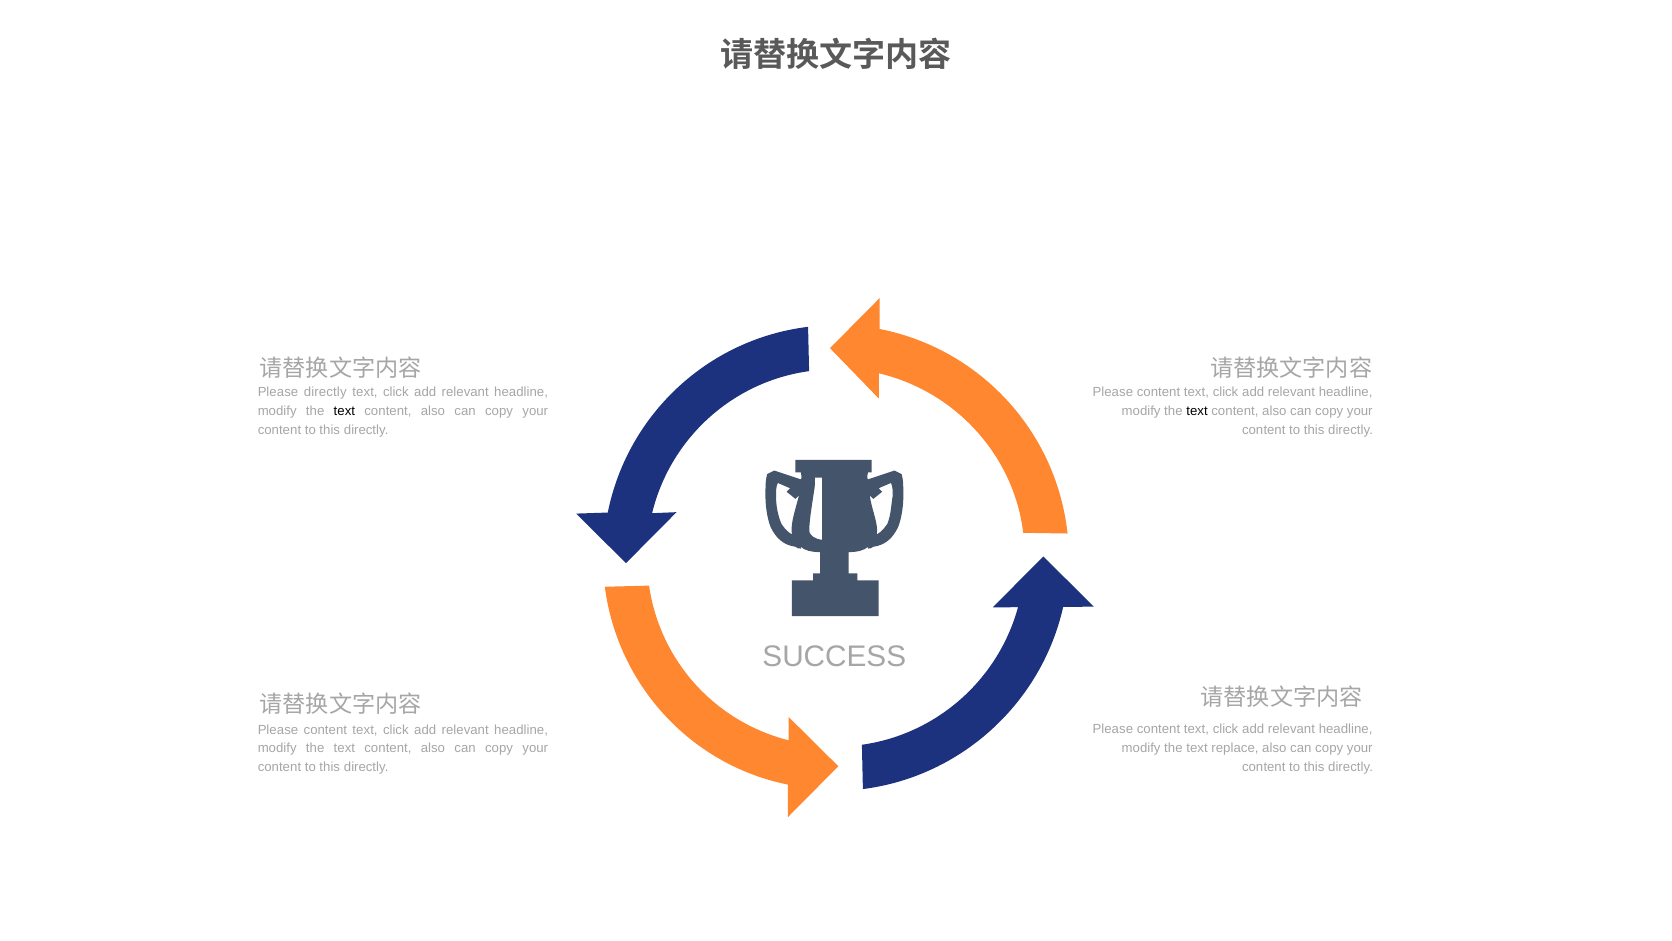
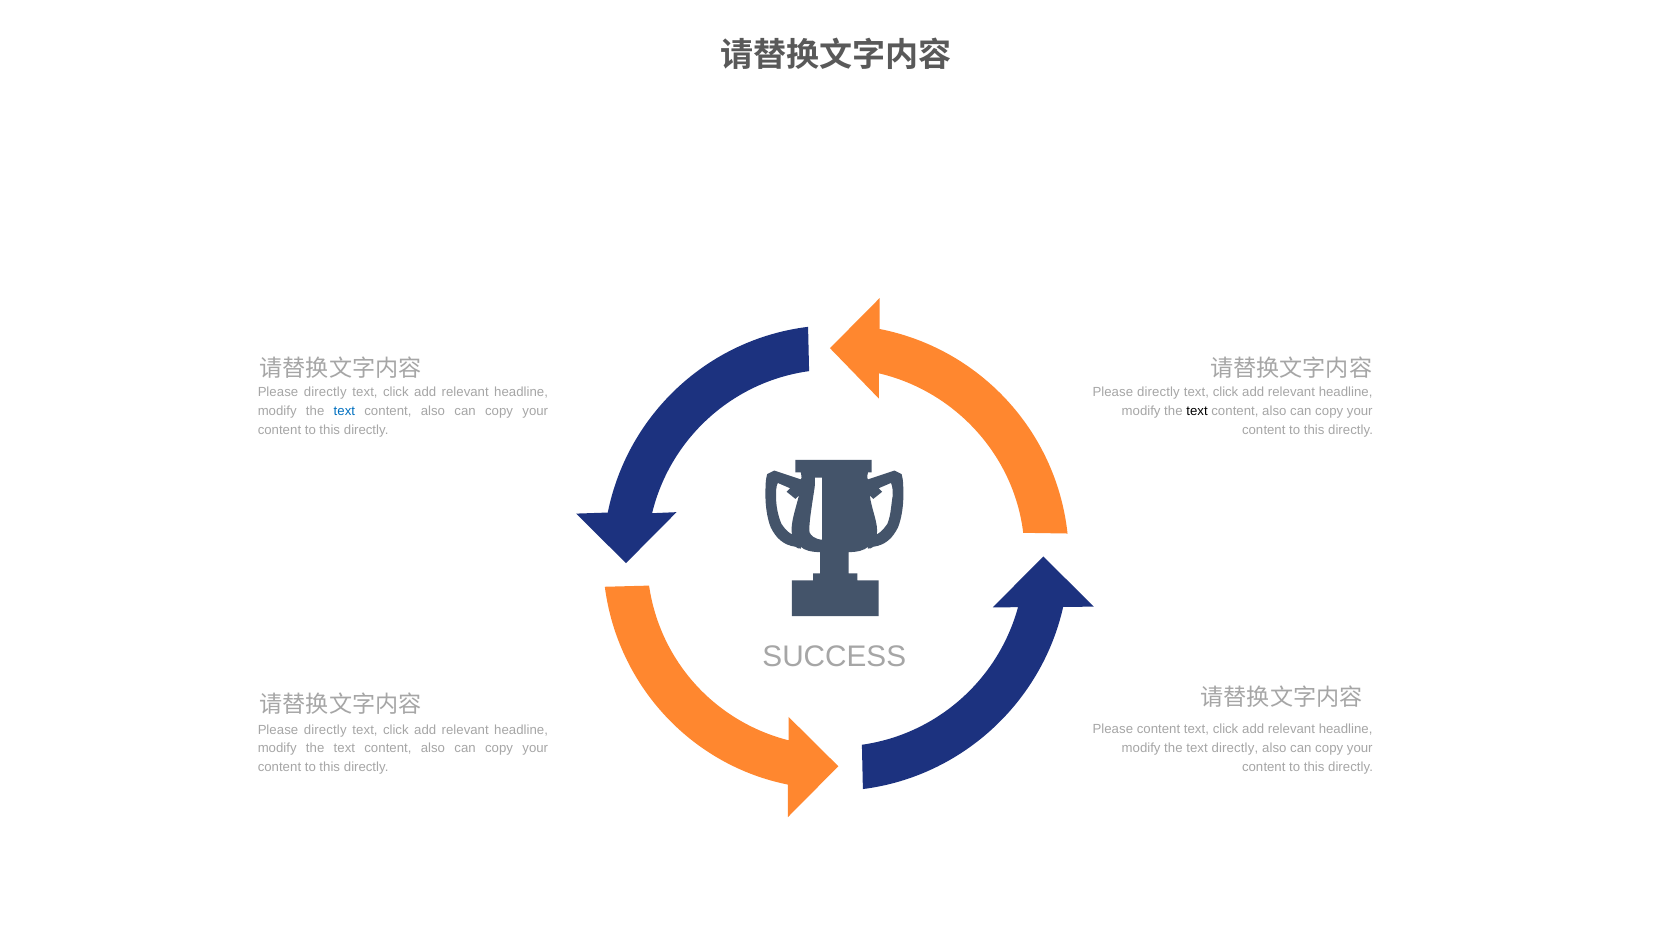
content at (1159, 392): content -> directly
text at (344, 411) colour: black -> blue
content at (325, 729): content -> directly
text replace: replace -> directly
